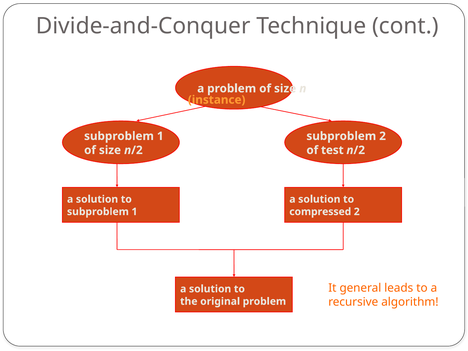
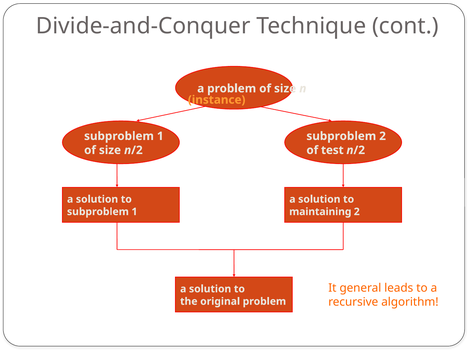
compressed: compressed -> maintaining
